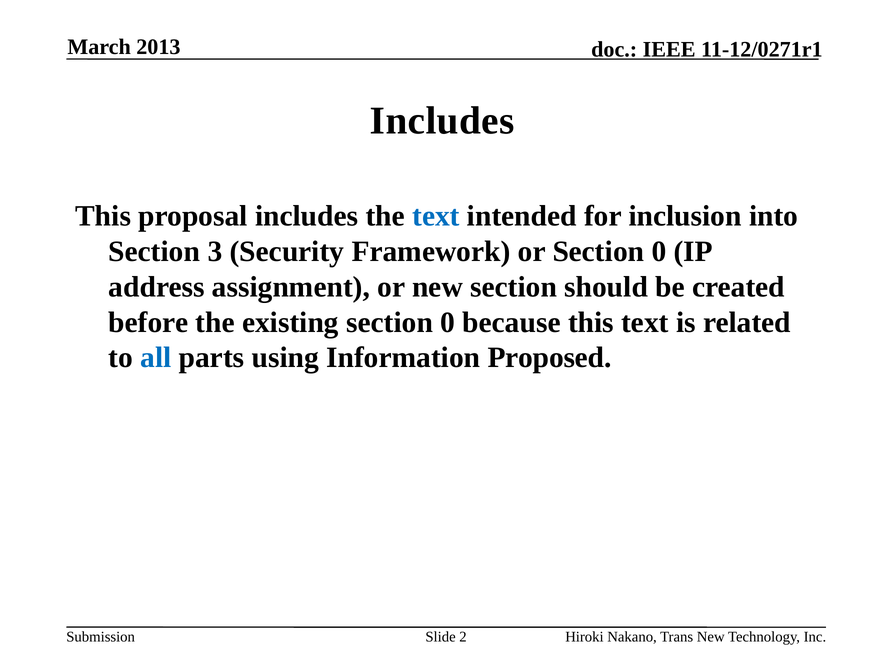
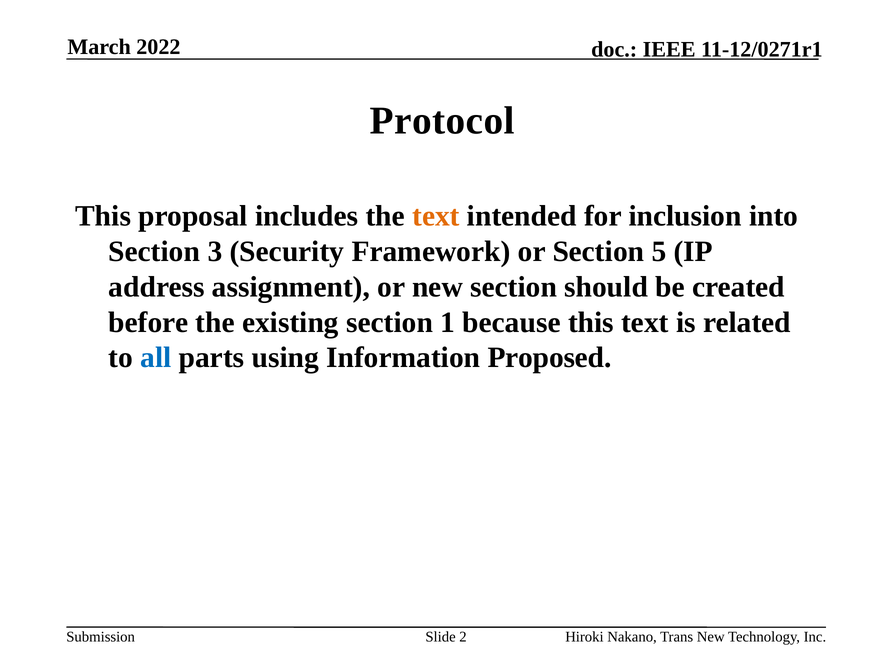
2013: 2013 -> 2022
Includes at (442, 121): Includes -> Protocol
text at (436, 216) colour: blue -> orange
or Section 0: 0 -> 5
existing section 0: 0 -> 1
